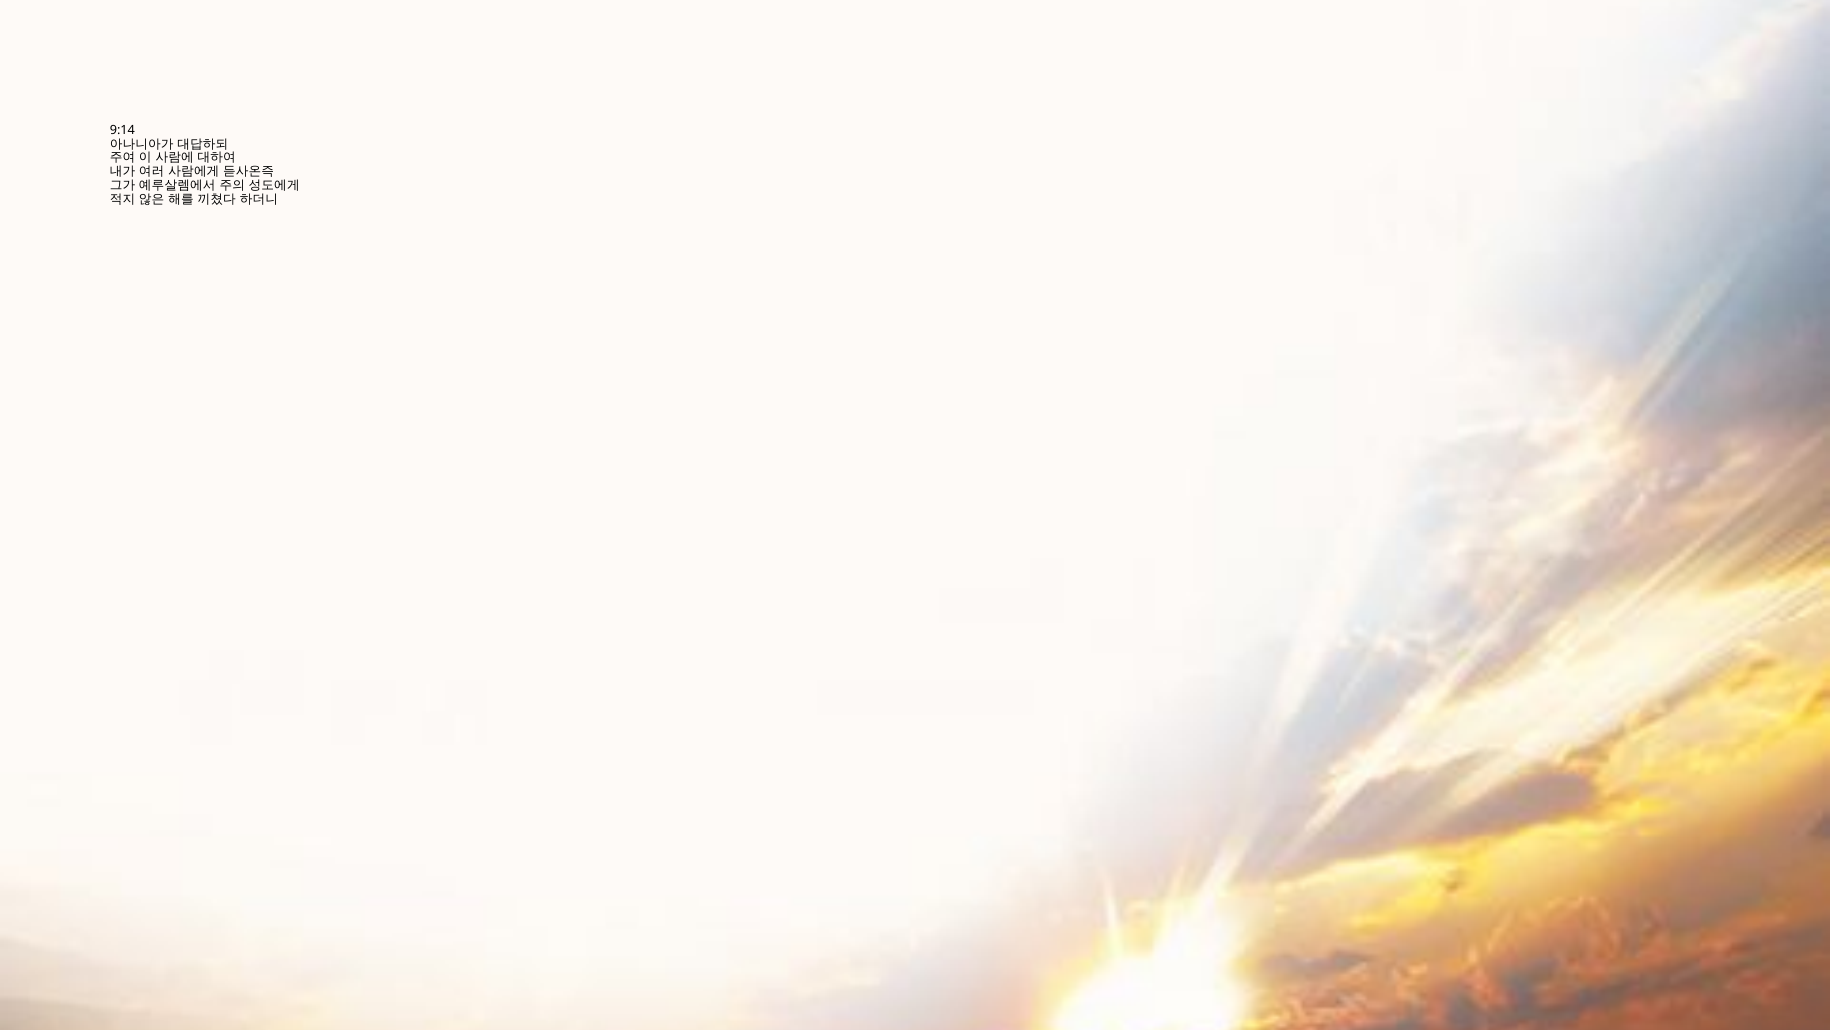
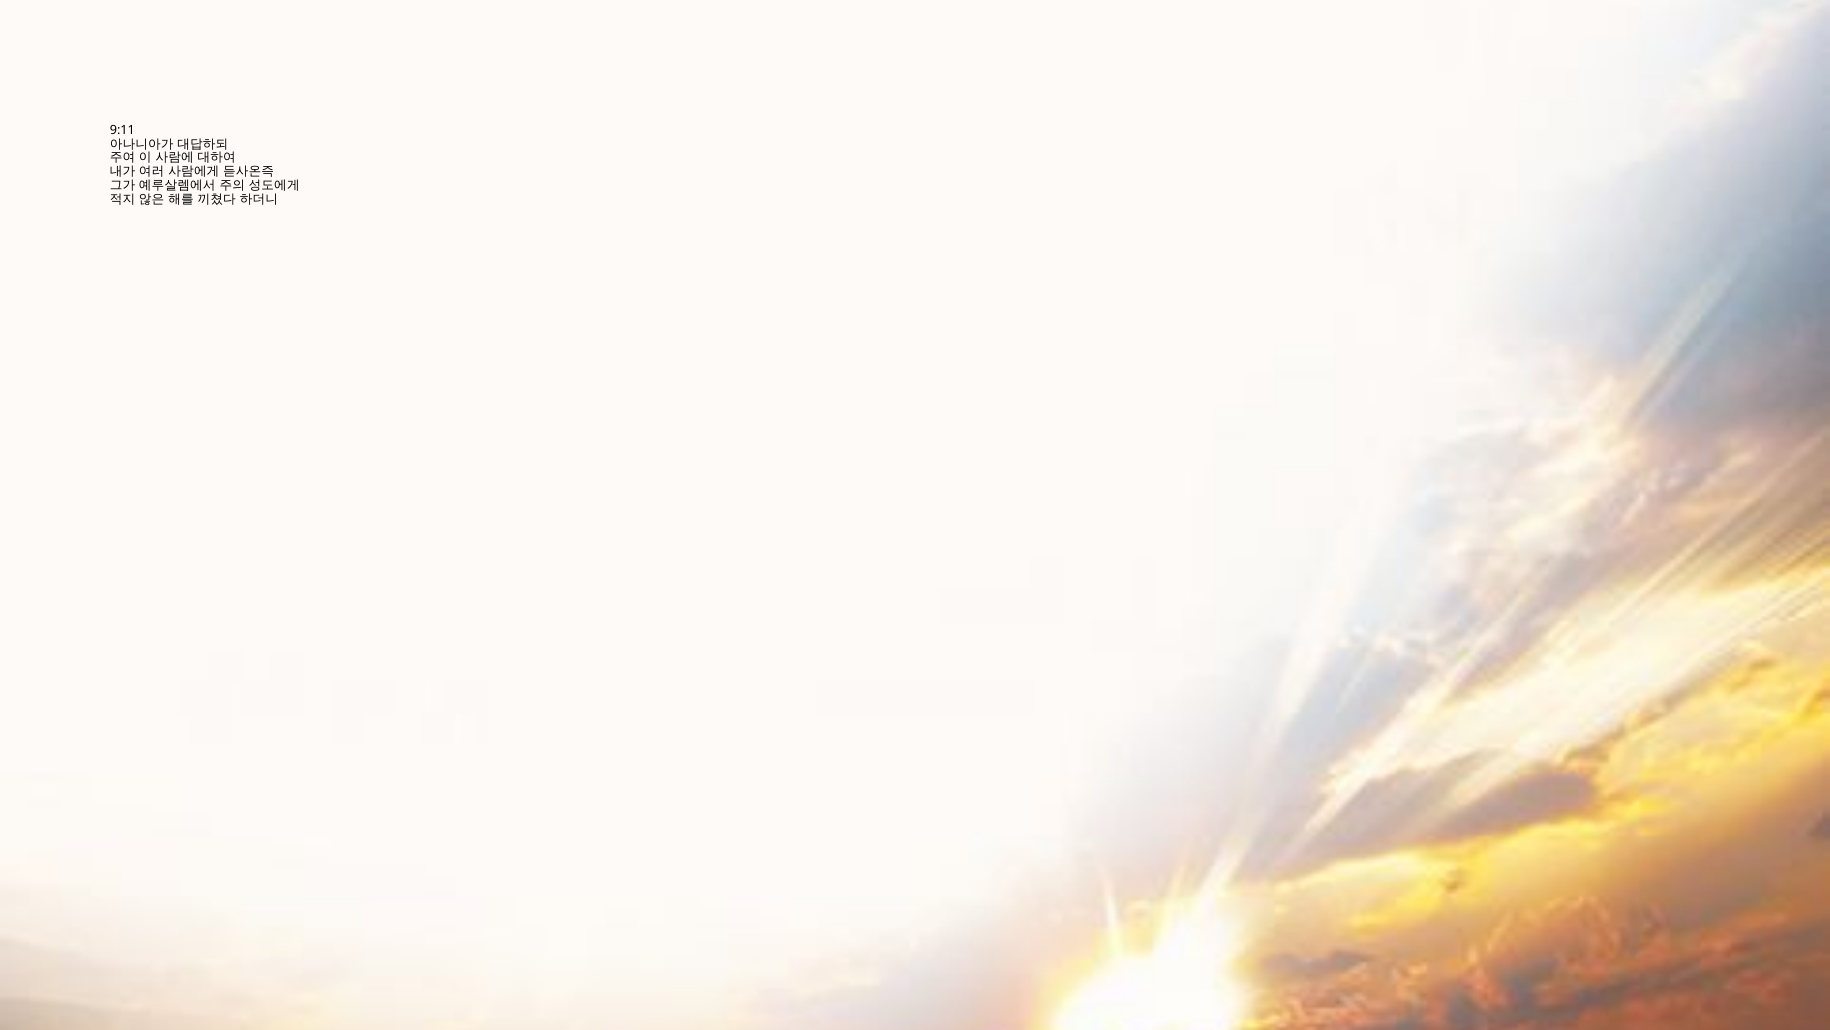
9:14: 9:14 -> 9:11
